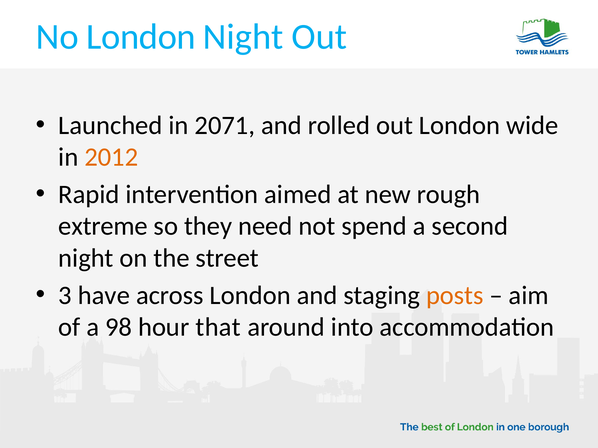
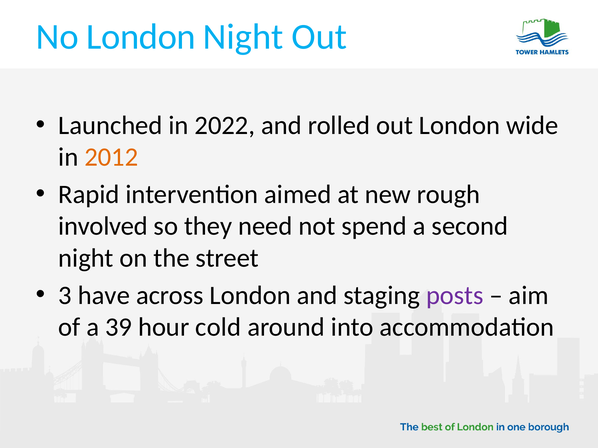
2071: 2071 -> 2022
extreme: extreme -> involved
posts colour: orange -> purple
98: 98 -> 39
that: that -> cold
